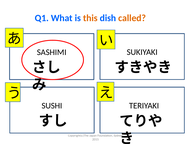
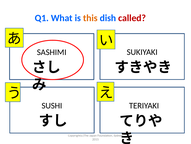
called colour: orange -> red
